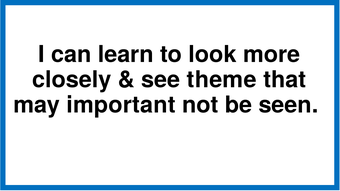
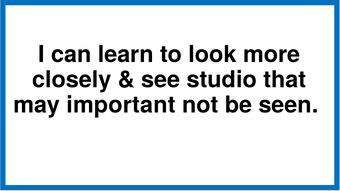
theme: theme -> studio
